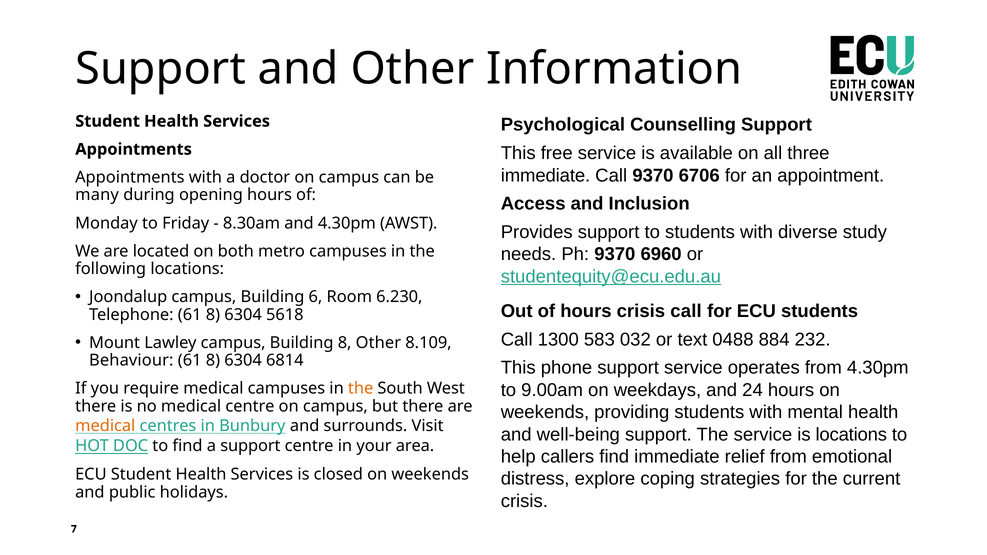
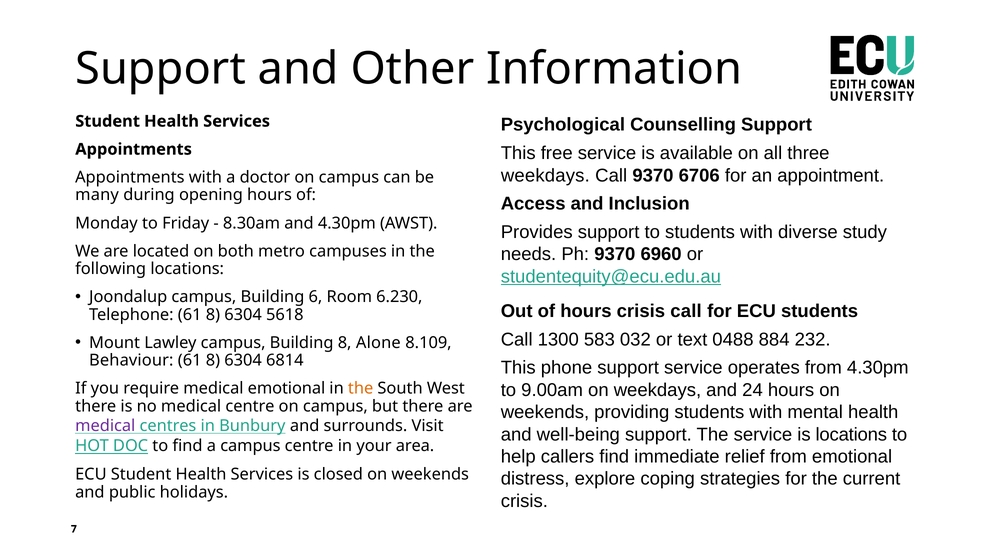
immediate at (546, 175): immediate -> weekdays
8 Other: Other -> Alone
medical campuses: campuses -> emotional
medical at (105, 426) colour: orange -> purple
a support: support -> campus
